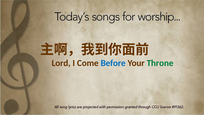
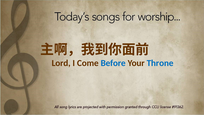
Throne colour: green -> blue
